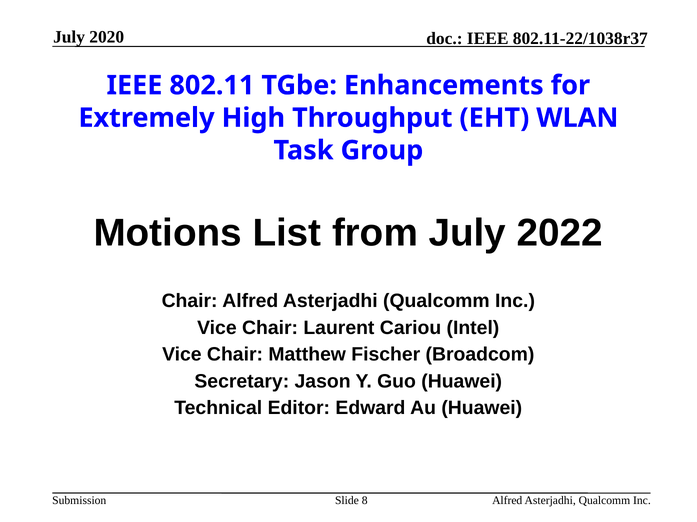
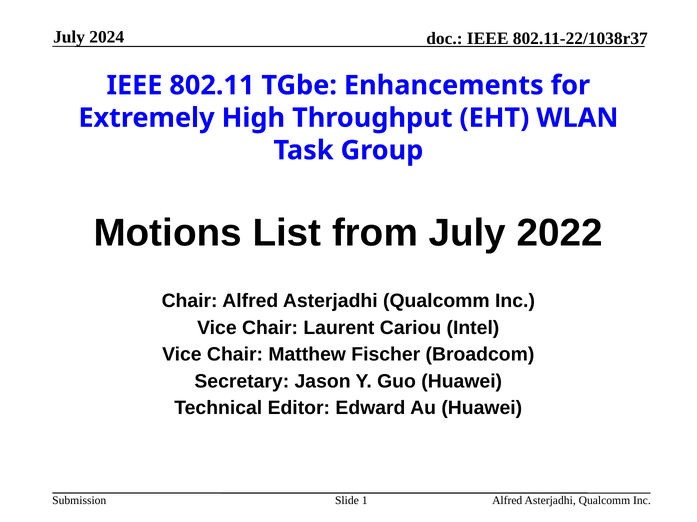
2020: 2020 -> 2024
8: 8 -> 1
